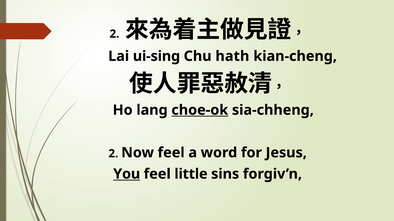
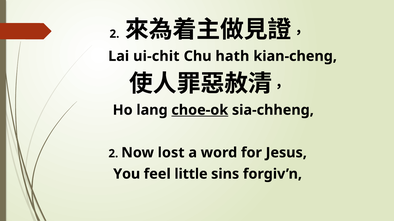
ui-sing: ui-sing -> ui-chit
Now feel: feel -> lost
You underline: present -> none
